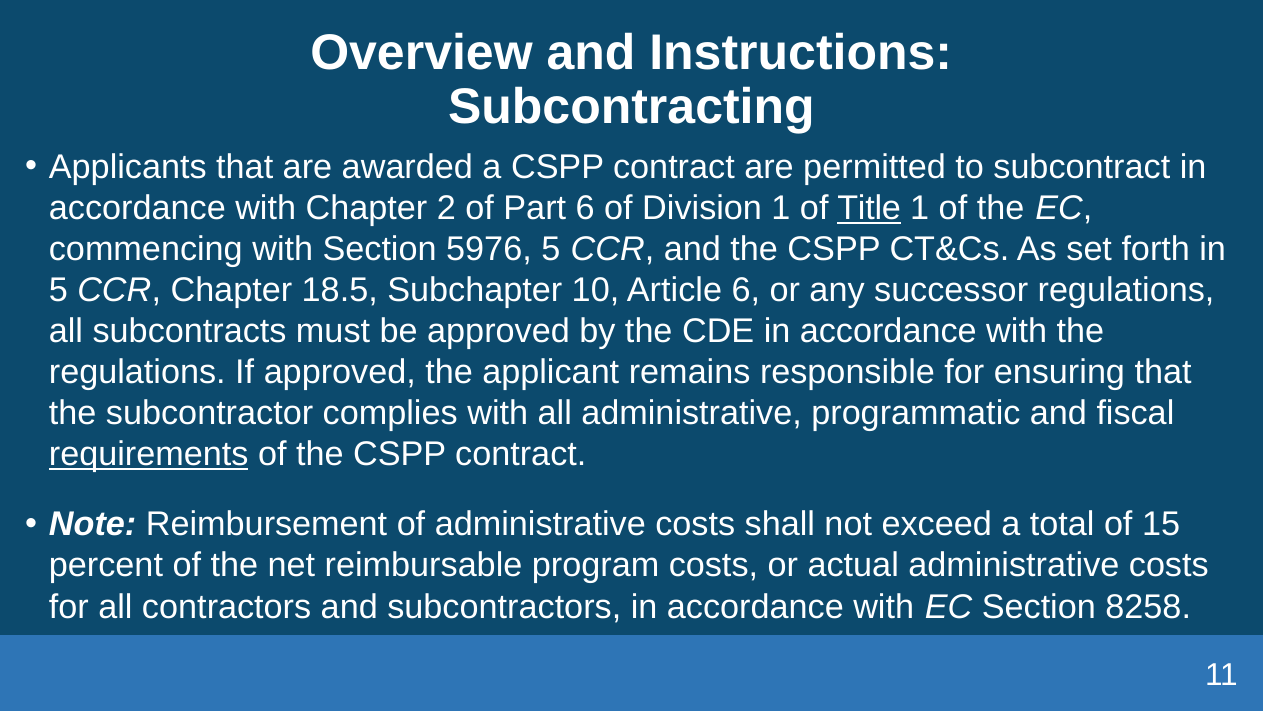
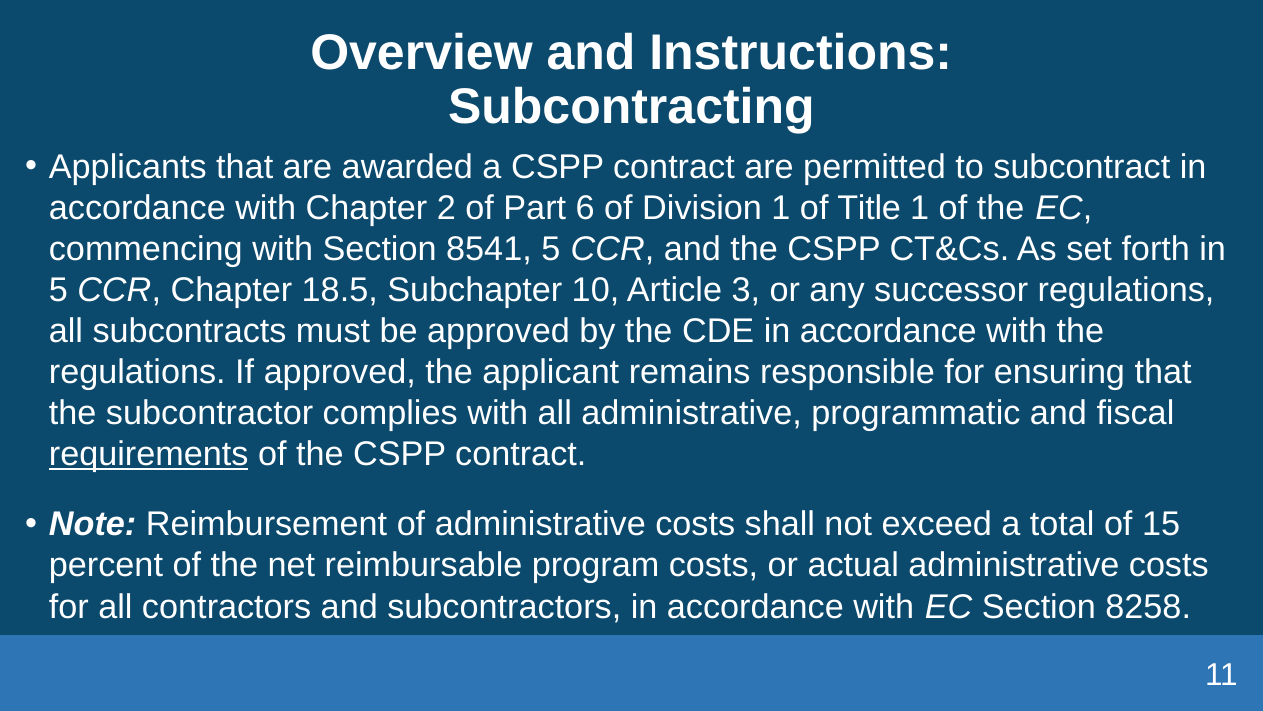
Title underline: present -> none
5976: 5976 -> 8541
Article 6: 6 -> 3
